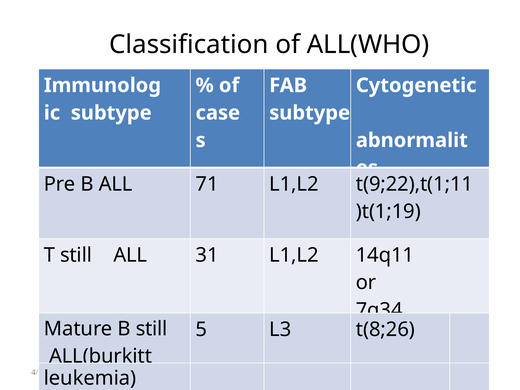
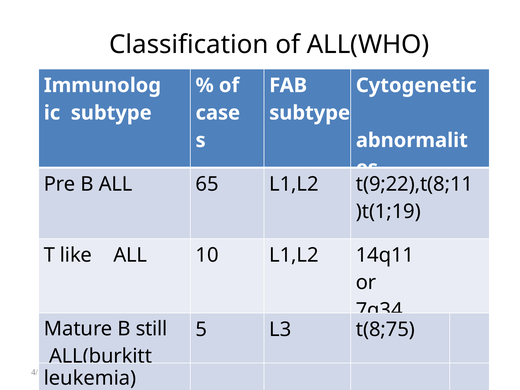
71: 71 -> 65
t(9;22),t(1;11: t(9;22),t(1;11 -> t(9;22),t(8;11
T still: still -> like
31: 31 -> 10
t(8;26: t(8;26 -> t(8;75
